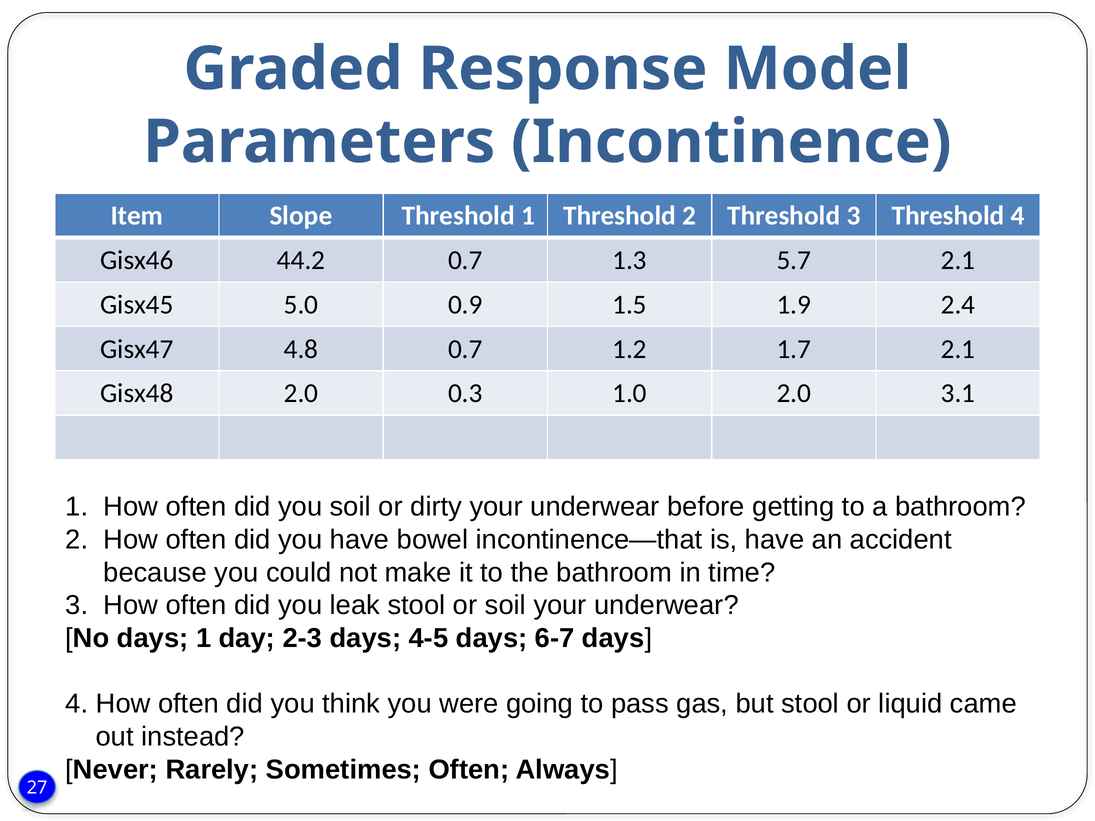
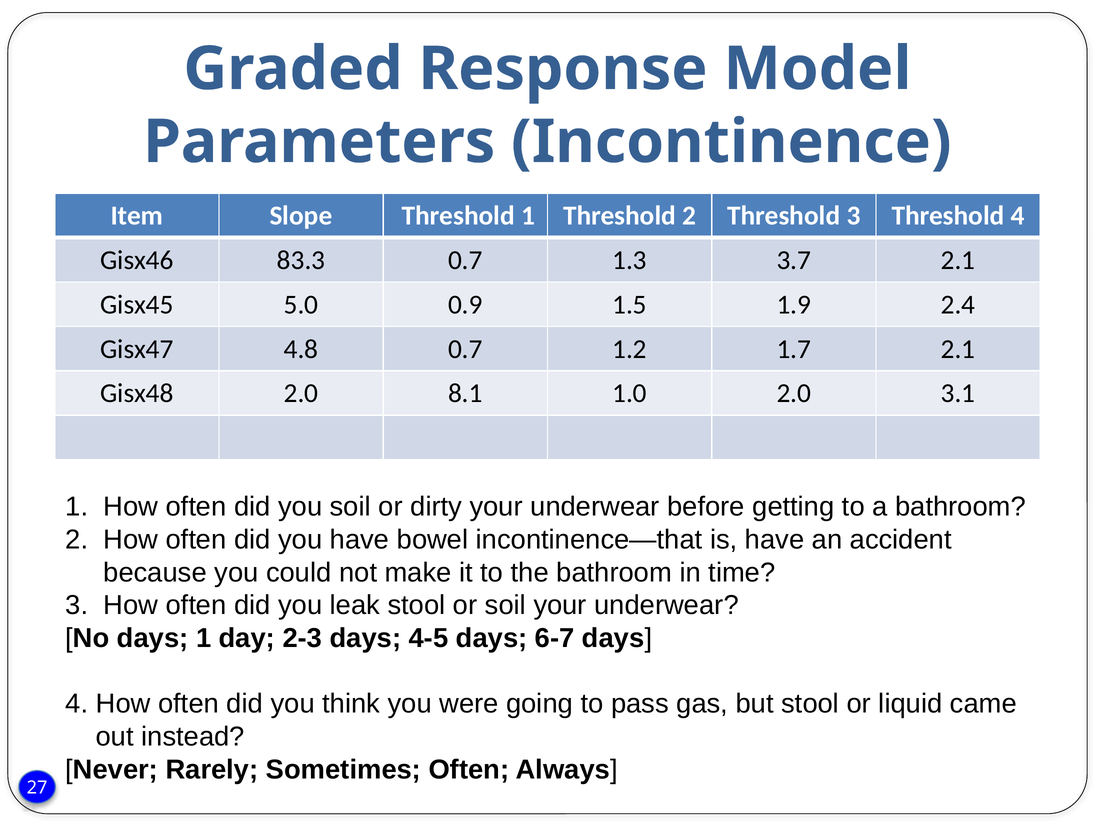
44.2: 44.2 -> 83.3
5.7: 5.7 -> 3.7
0.3: 0.3 -> 8.1
